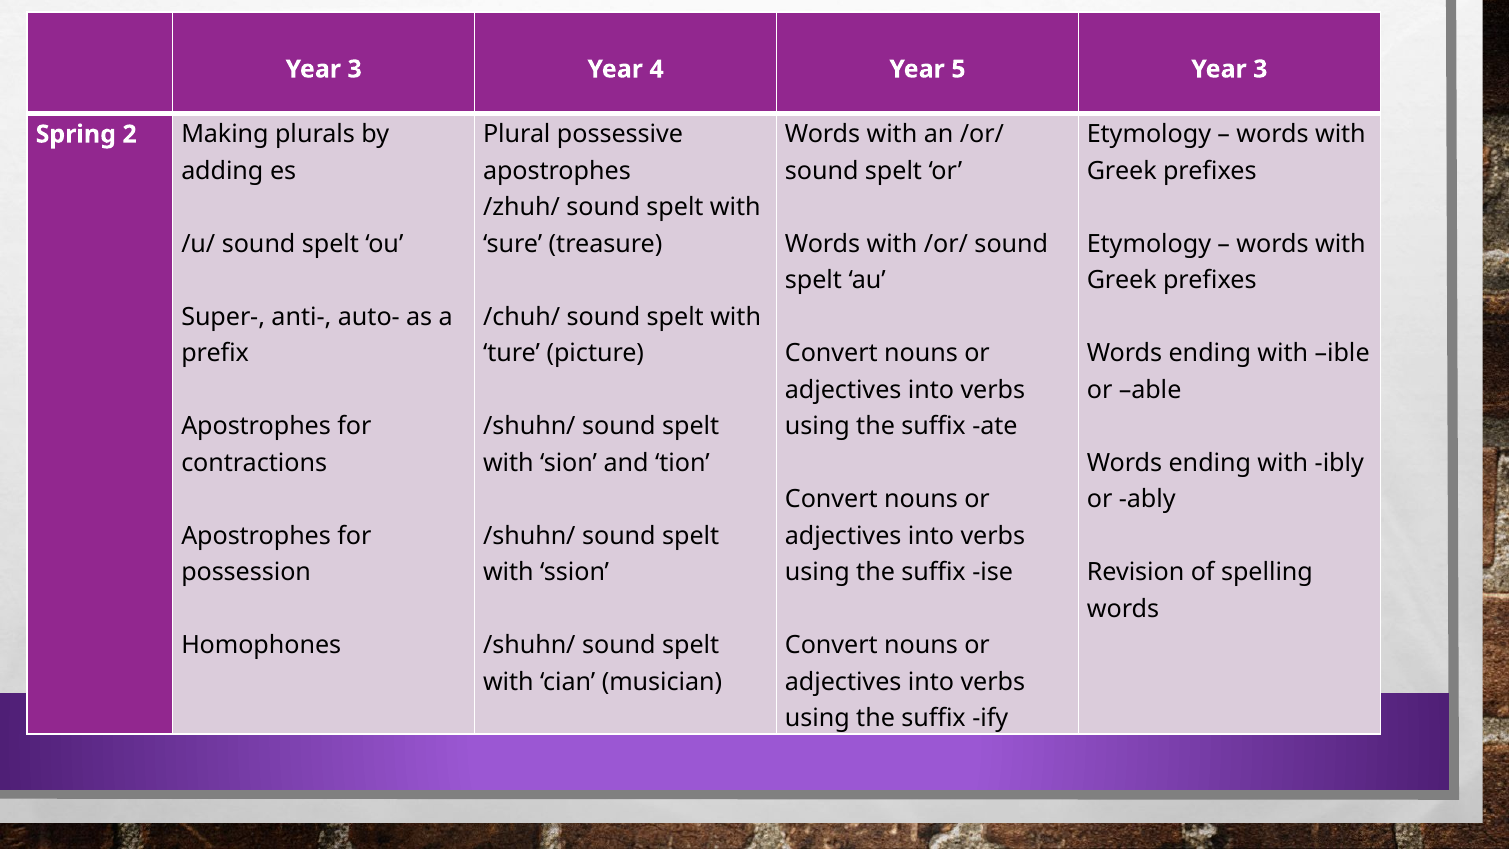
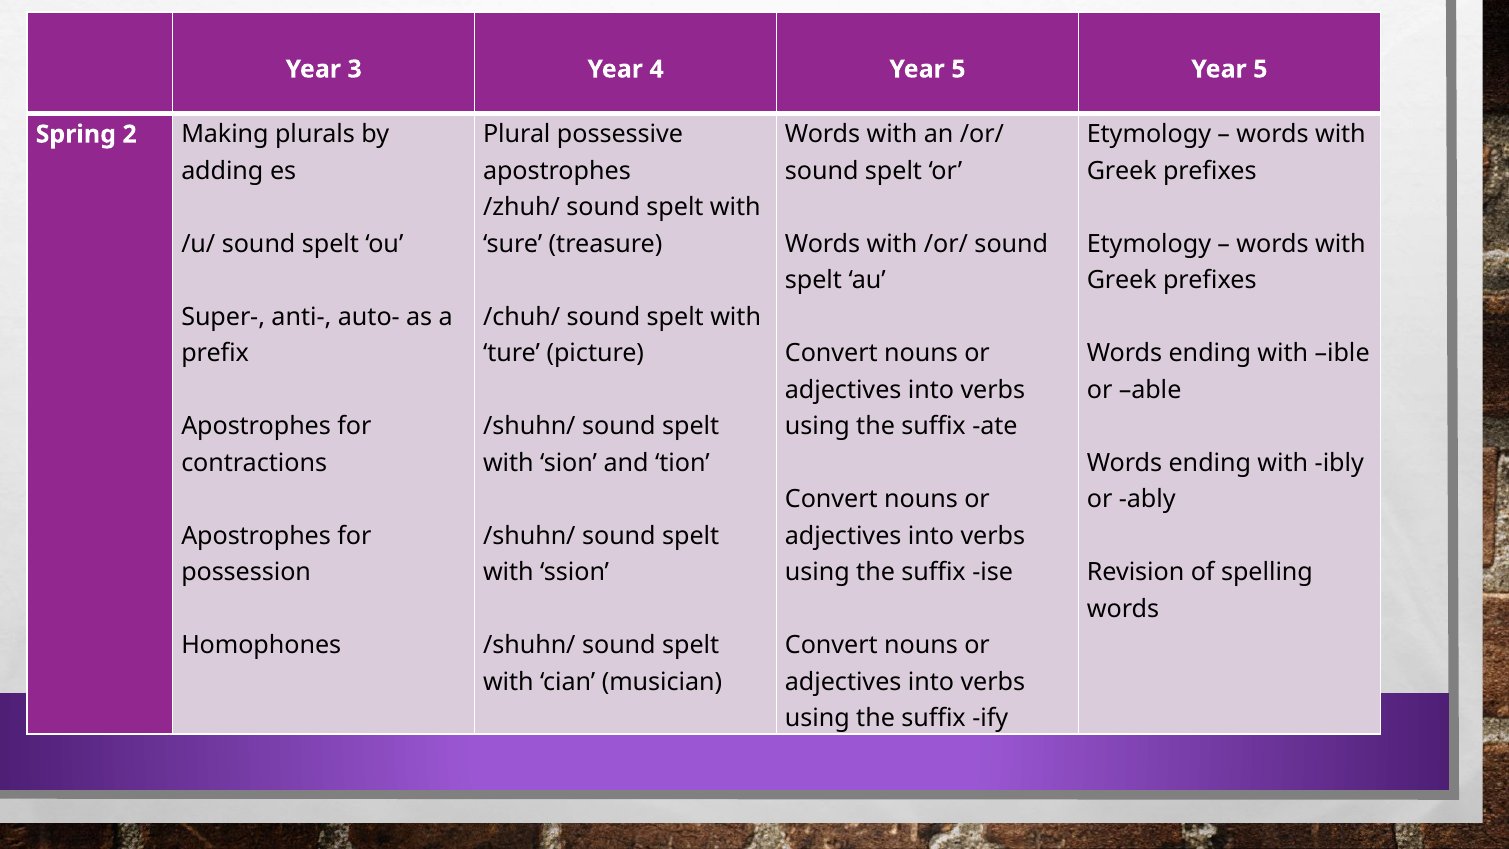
5 Year 3: 3 -> 5
